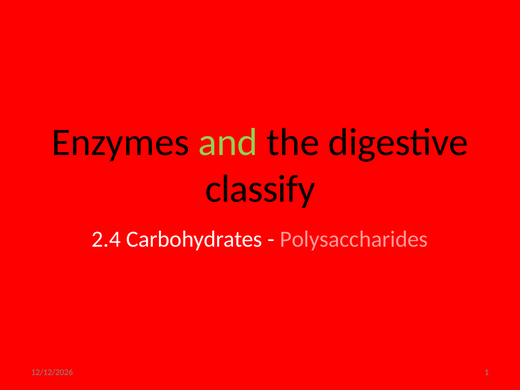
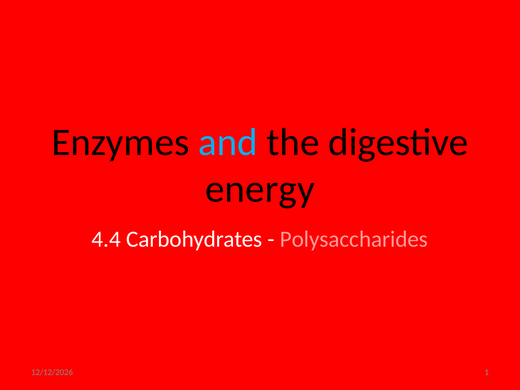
and colour: light green -> light blue
classify: classify -> energy
2.4: 2.4 -> 4.4
